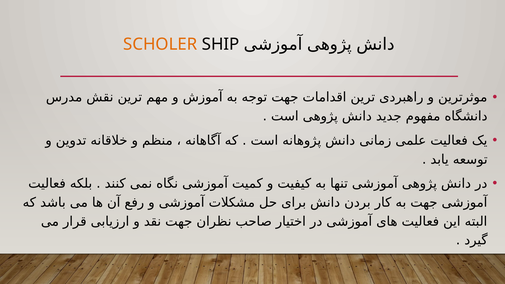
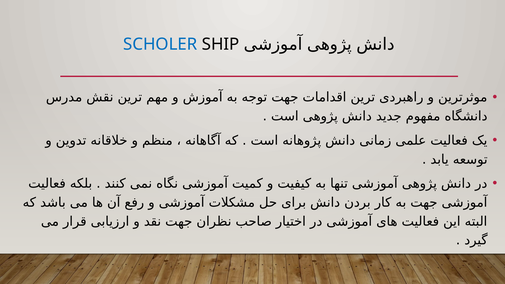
SCHOLER colour: orange -> blue
